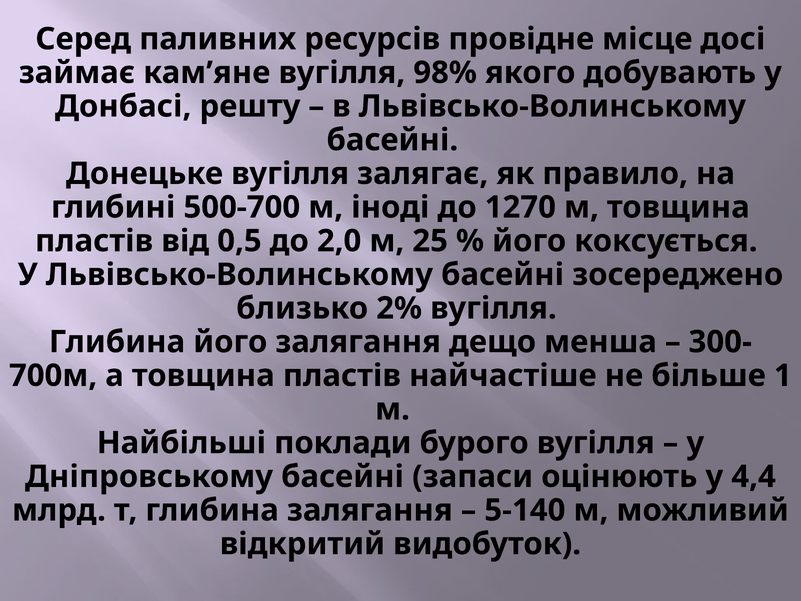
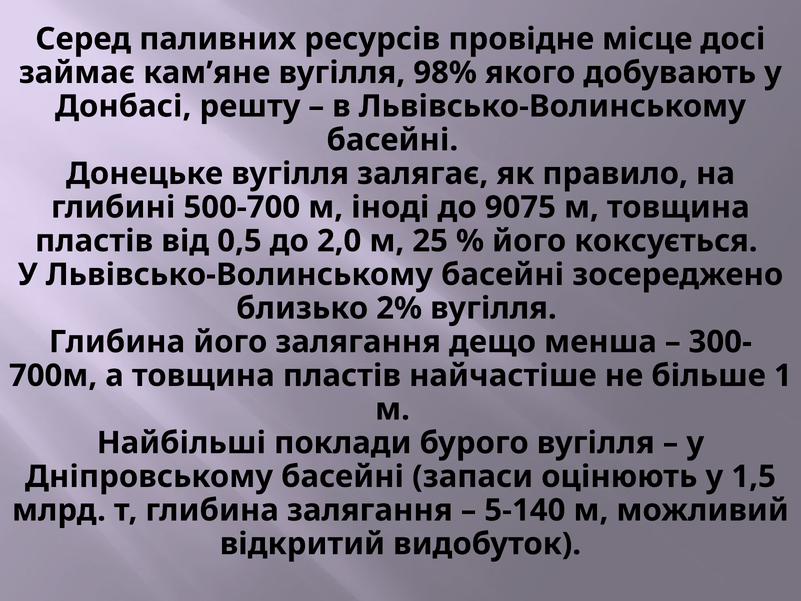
1270: 1270 -> 9075
4,4: 4,4 -> 1,5
